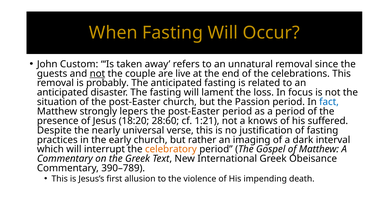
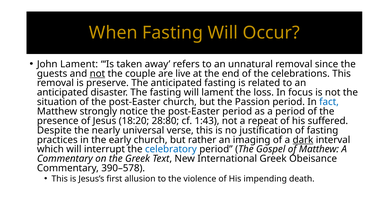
John Custom: Custom -> Lament
probably: probably -> preserve
lepers: lepers -> notice
28:60: 28:60 -> 28:80
1:21: 1:21 -> 1:43
knows: knows -> repeat
dark underline: none -> present
celebratory colour: orange -> blue
390–789: 390–789 -> 390–578
